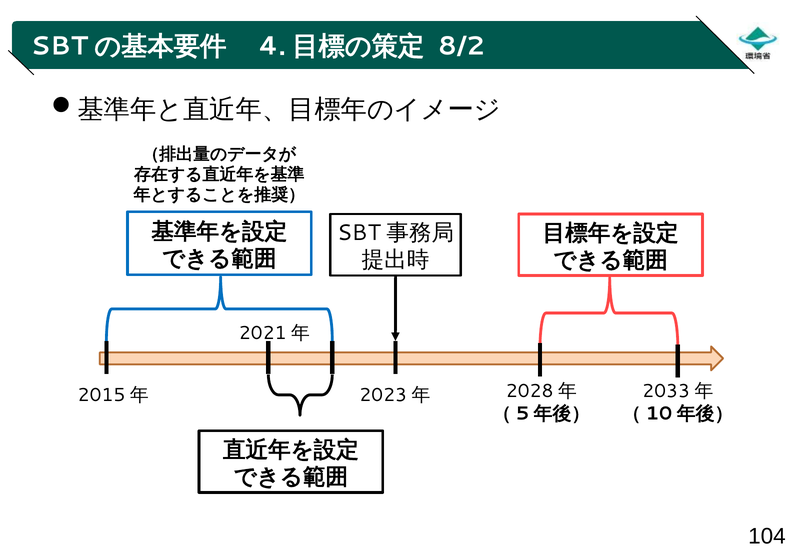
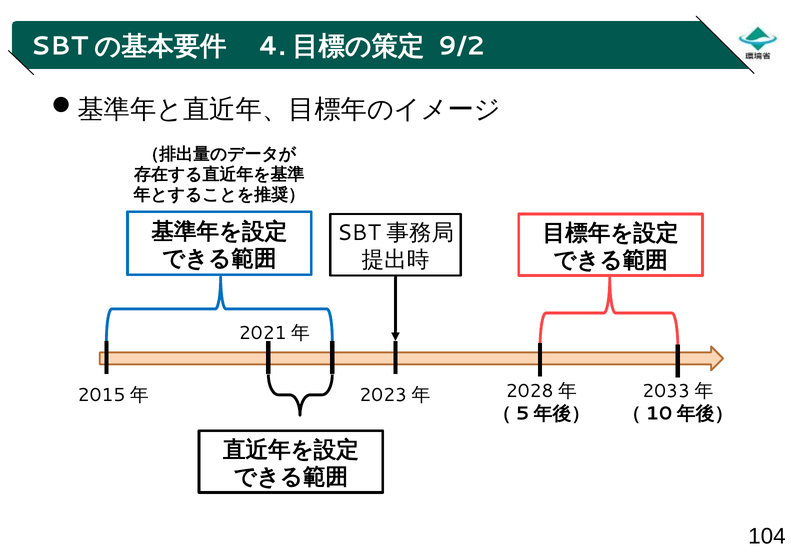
8/2: 8/2 -> 9/2
